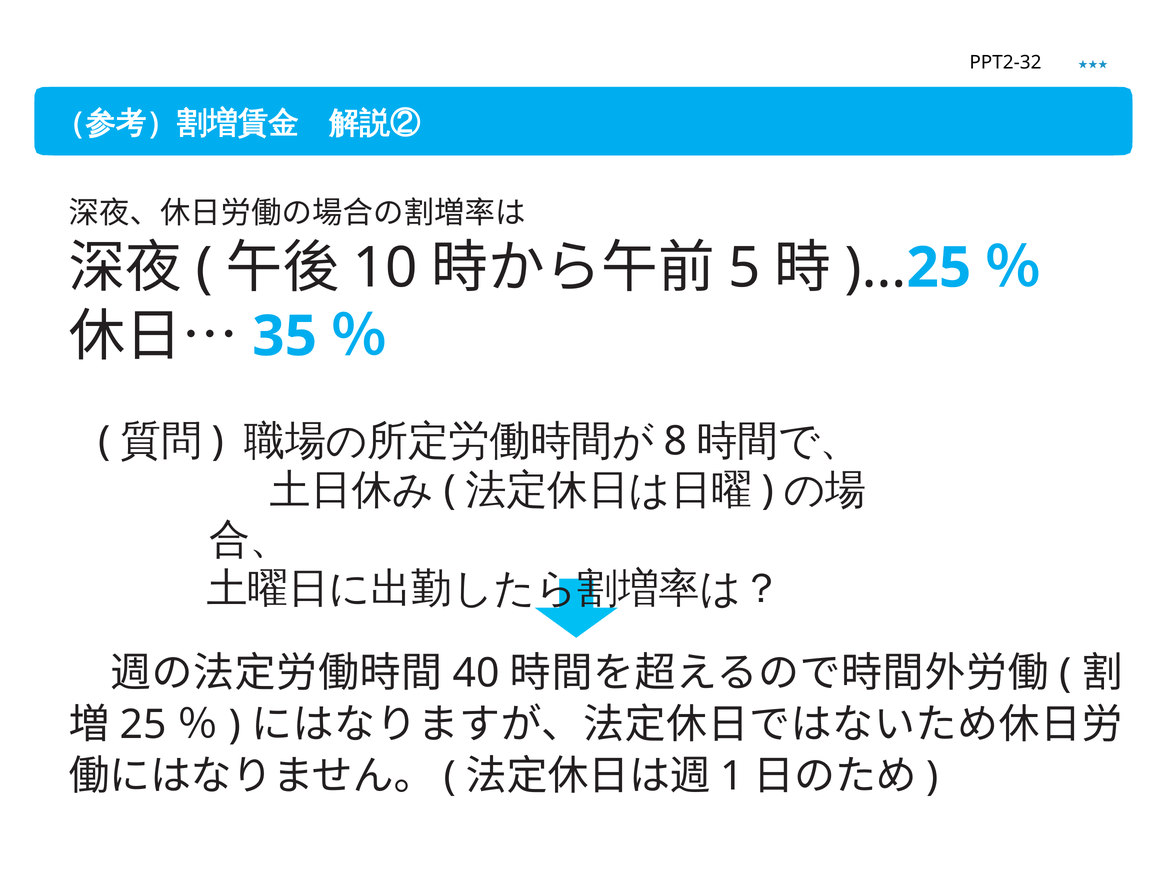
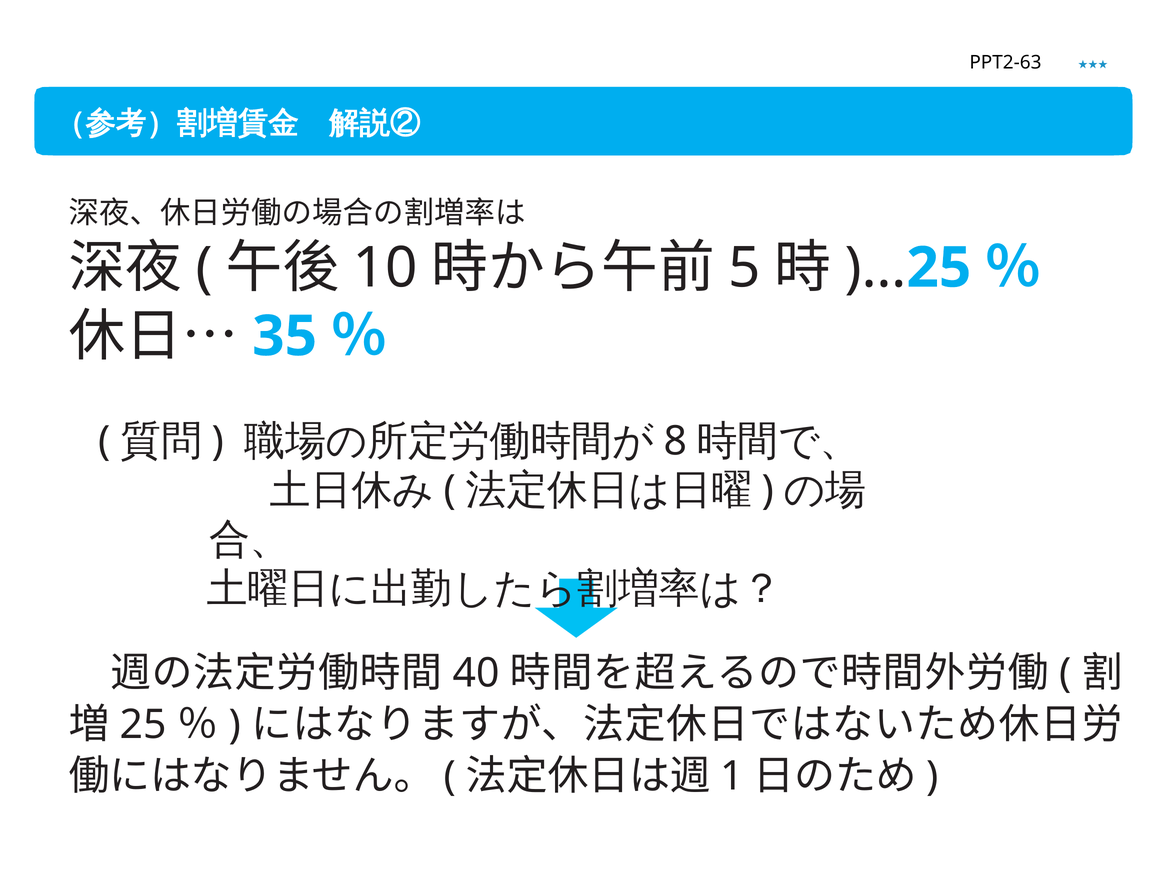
PPT2-32: PPT2-32 -> PPT2-63
